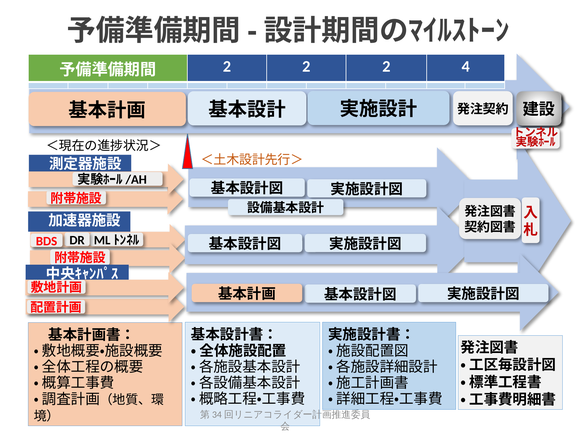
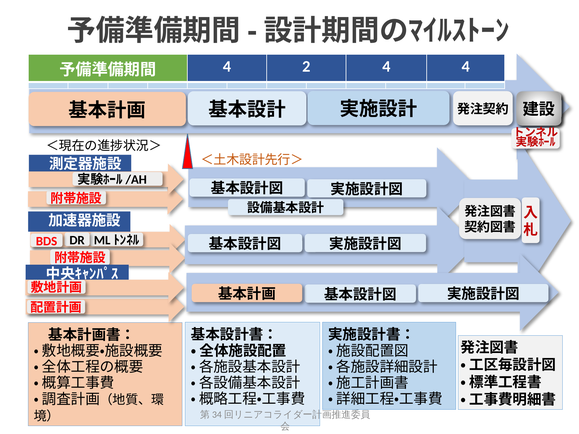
2 at (227, 67): 2 -> 4
2 at (386, 67): 2 -> 4
